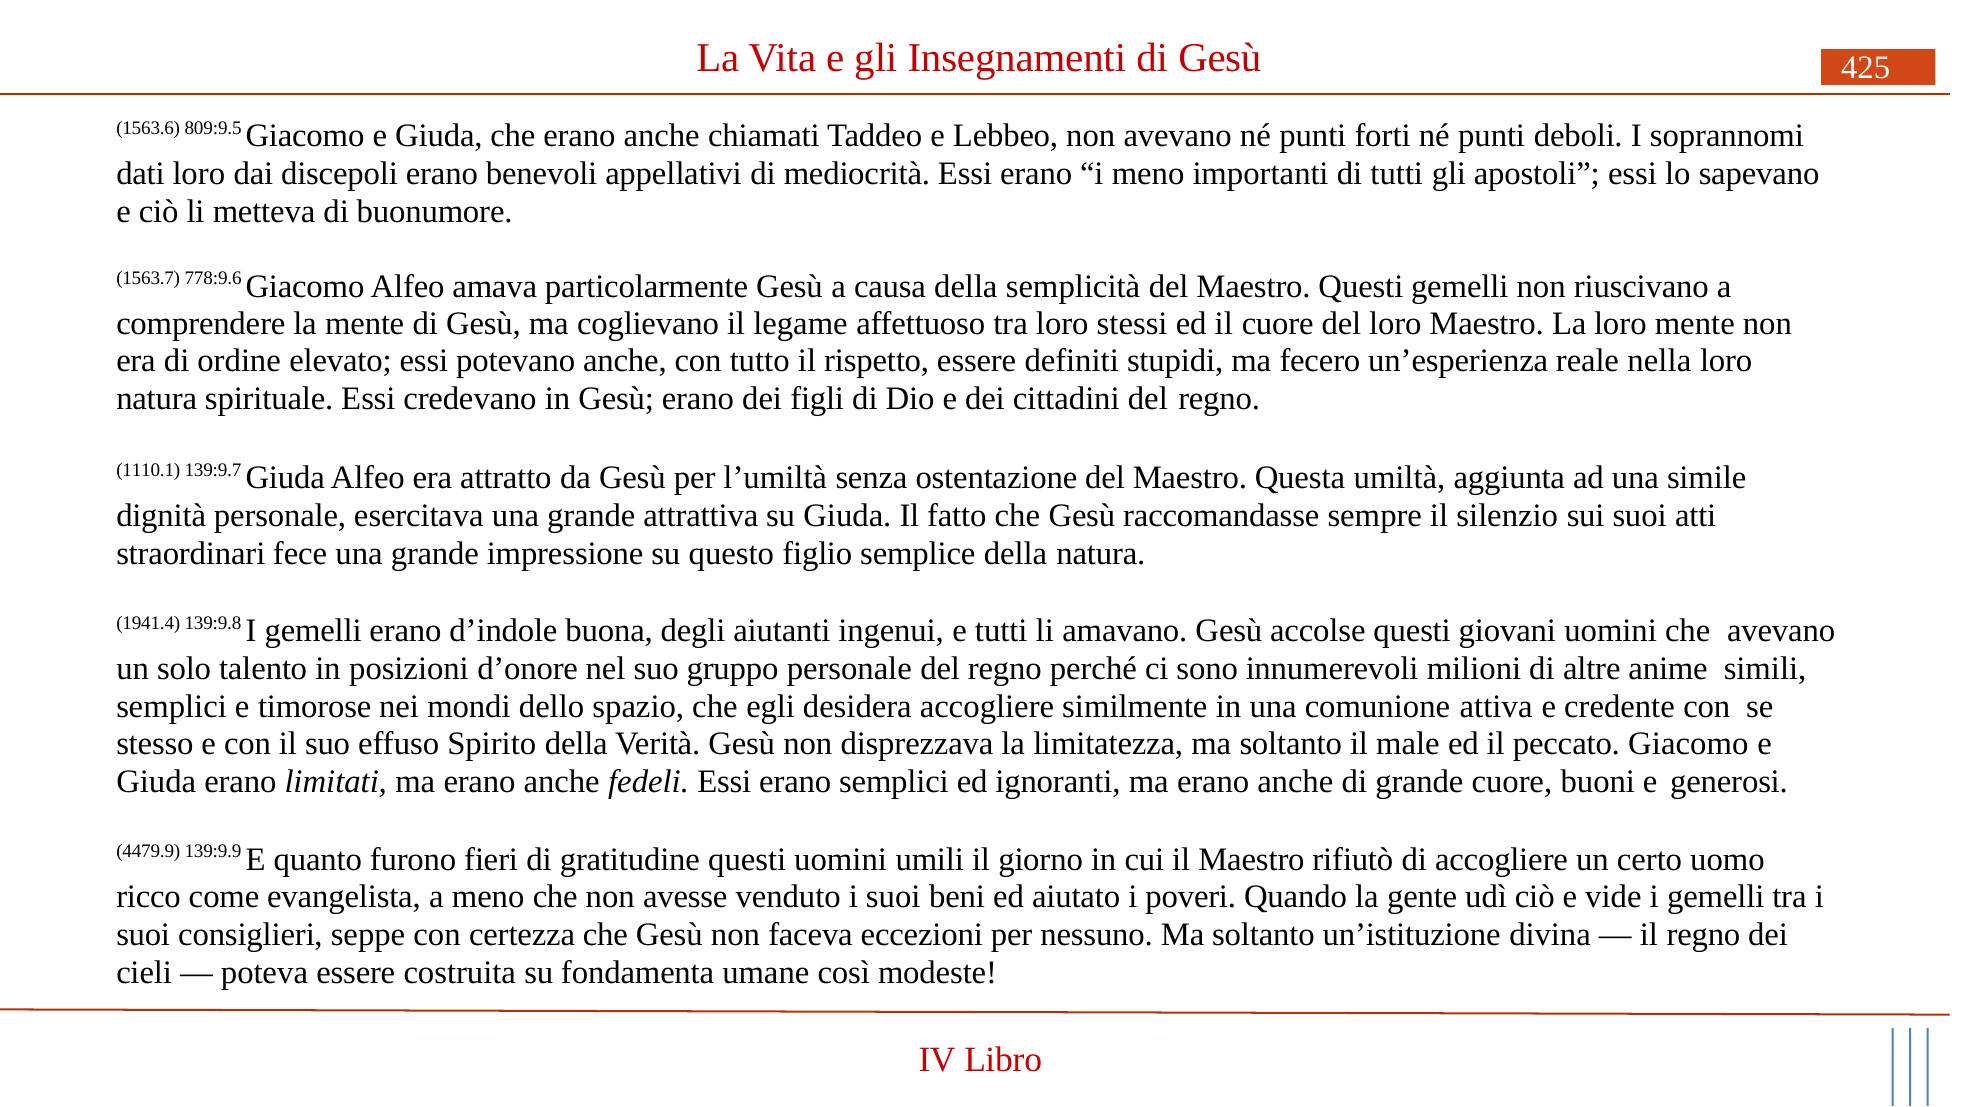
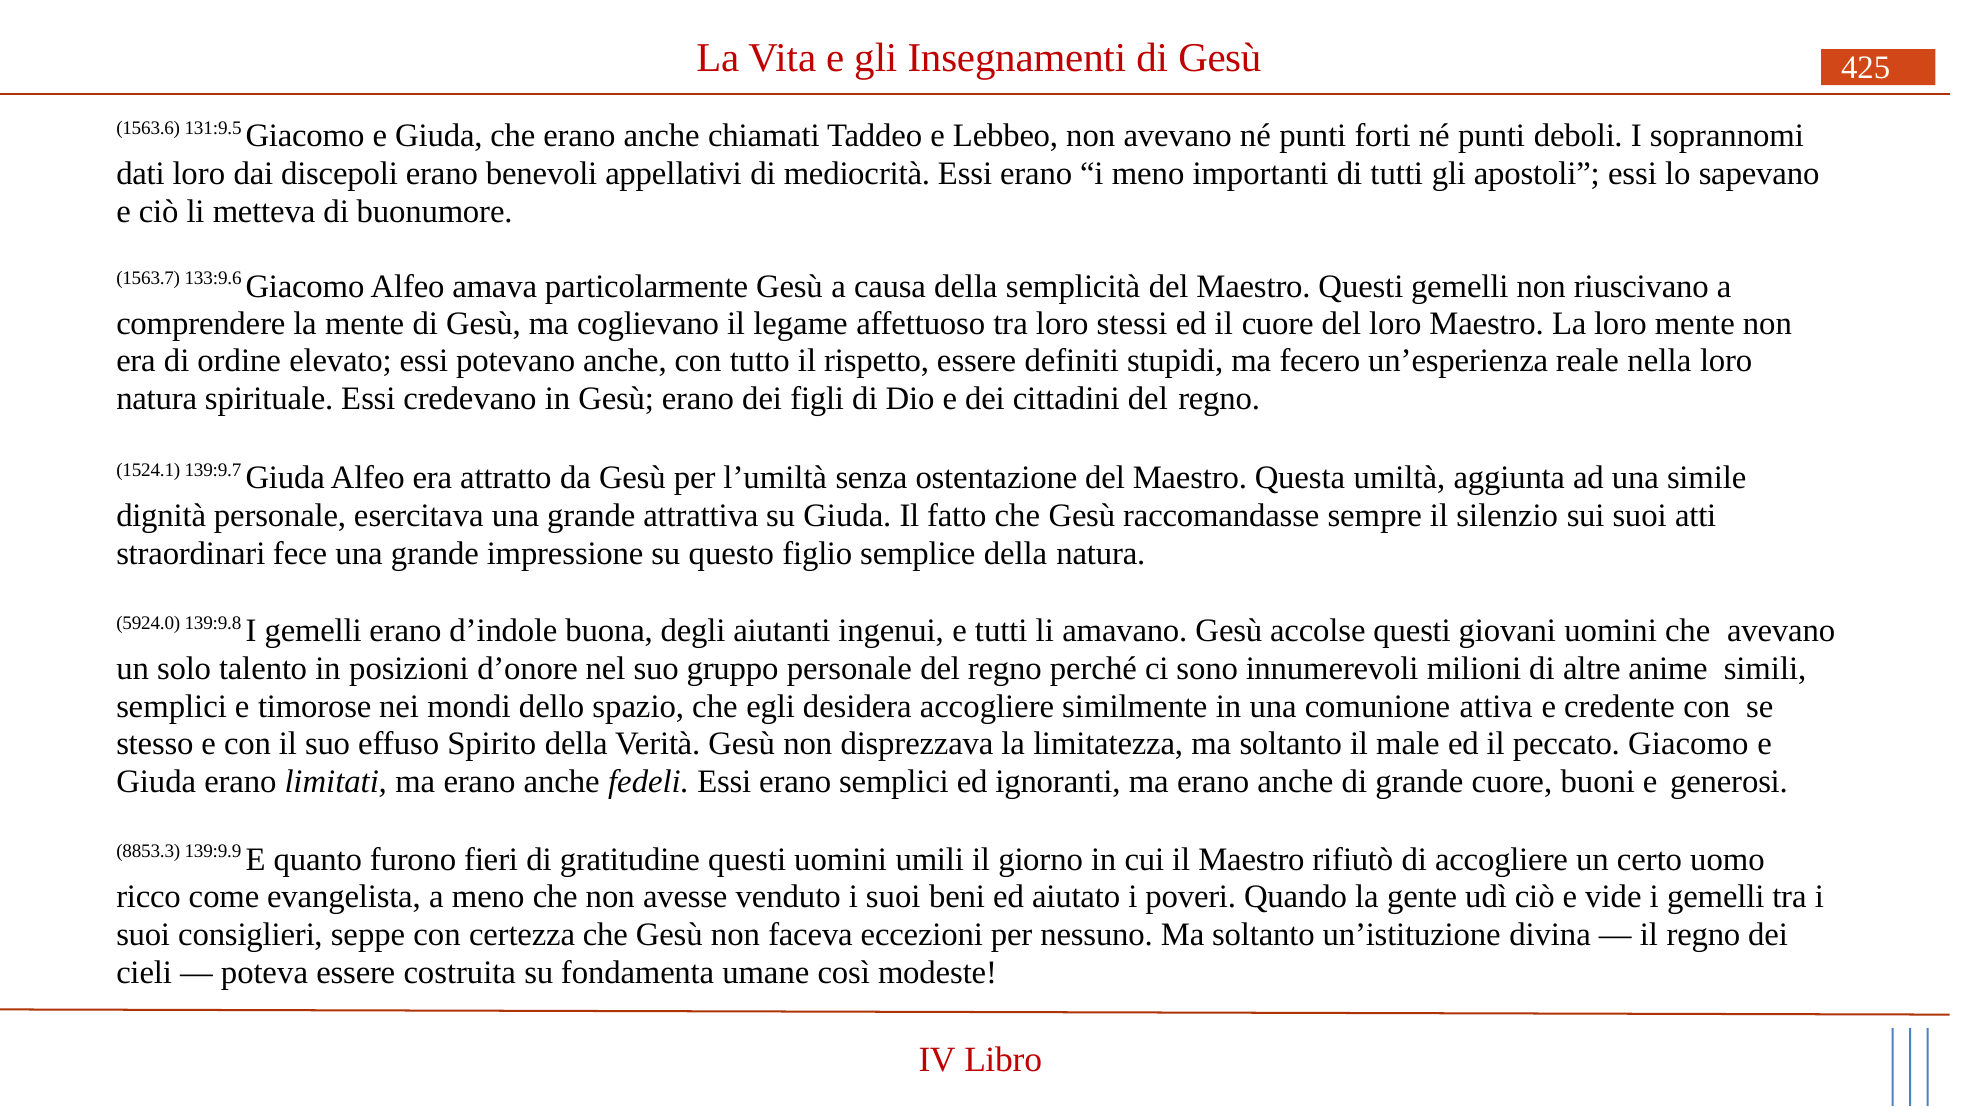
809:9.5: 809:9.5 -> 131:9.5
778:9.6: 778:9.6 -> 133:9.6
1110.1: 1110.1 -> 1524.1
1941.4: 1941.4 -> 5924.0
4479.9: 4479.9 -> 8853.3
